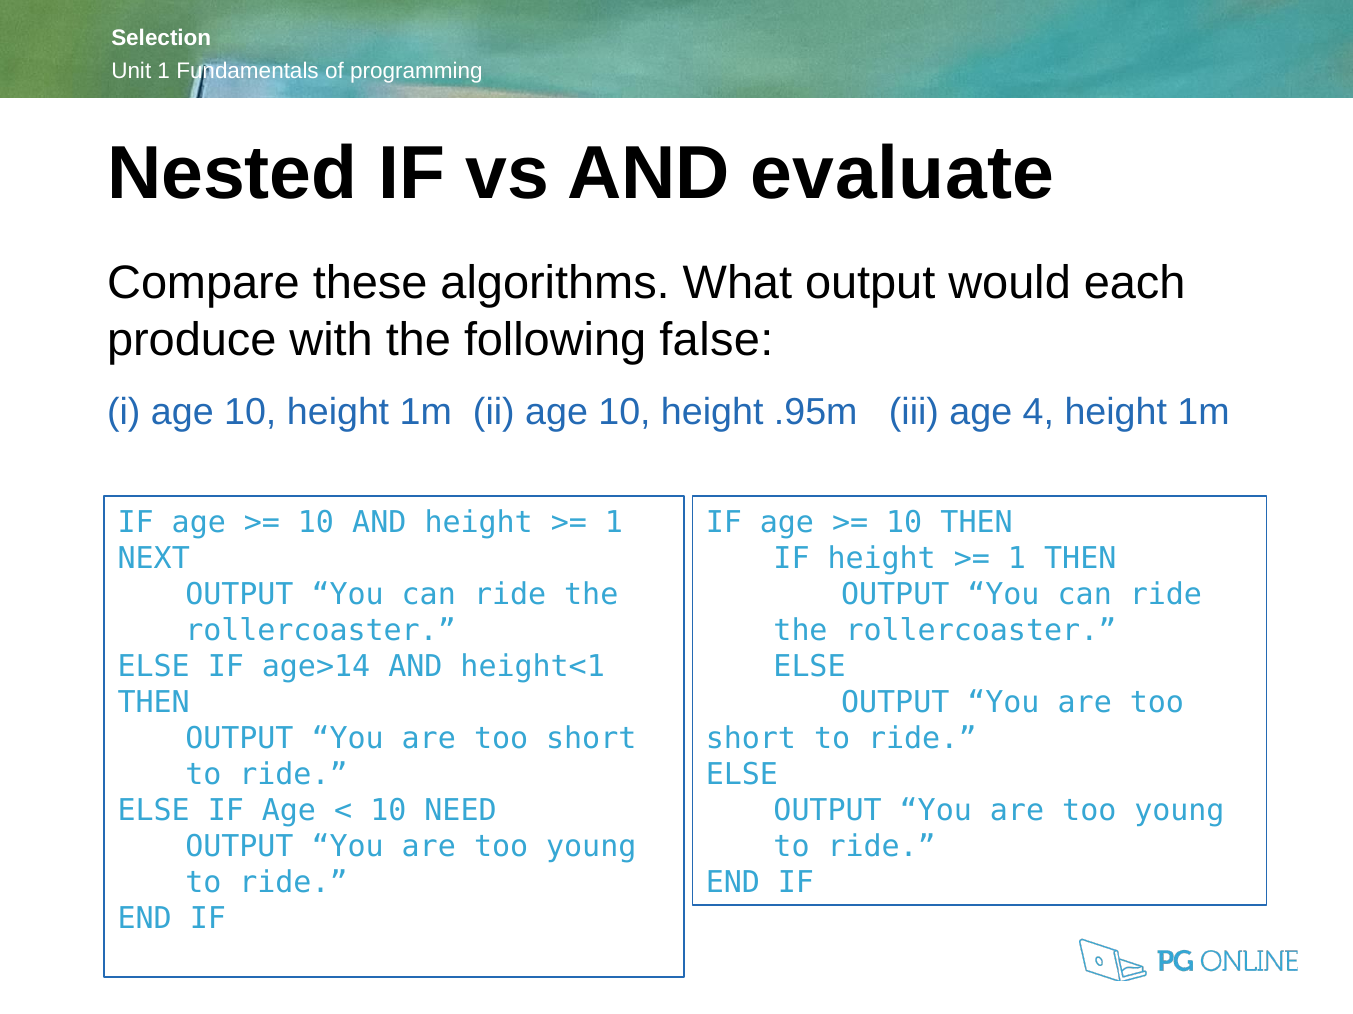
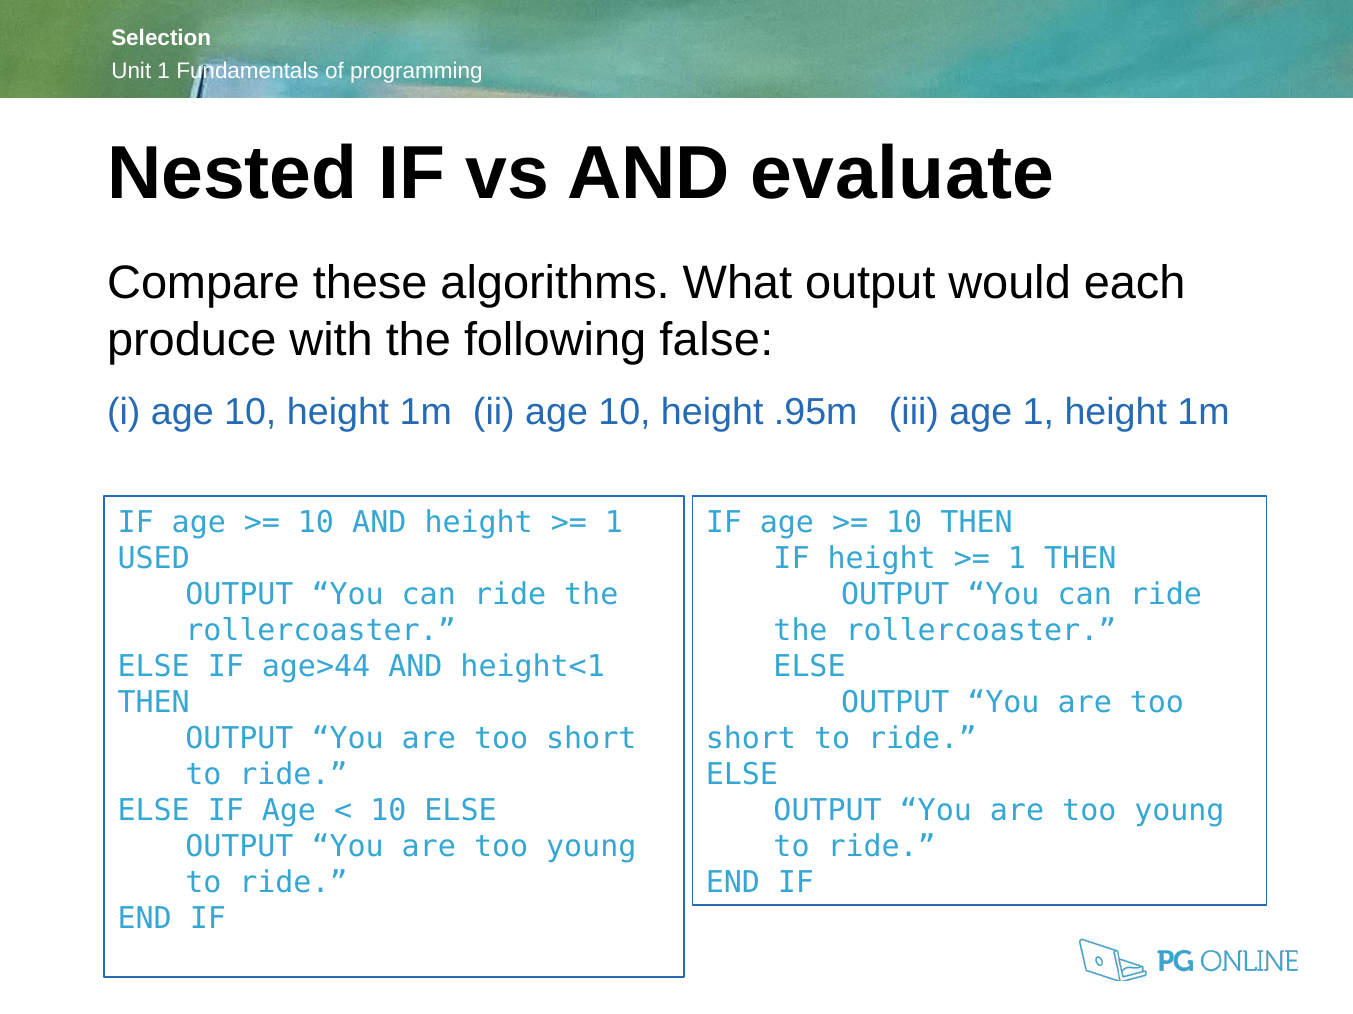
age 4: 4 -> 1
NEXT: NEXT -> USED
age>14: age>14 -> age>44
10 NEED: NEED -> ELSE
